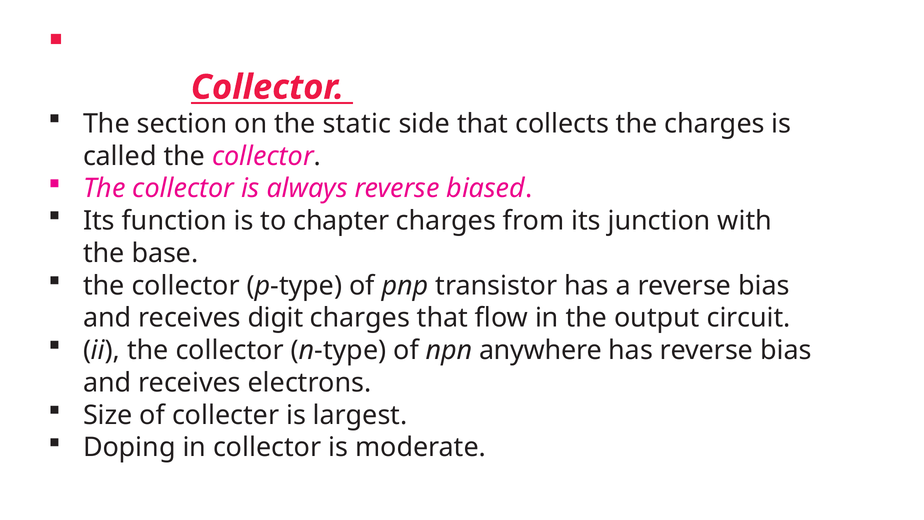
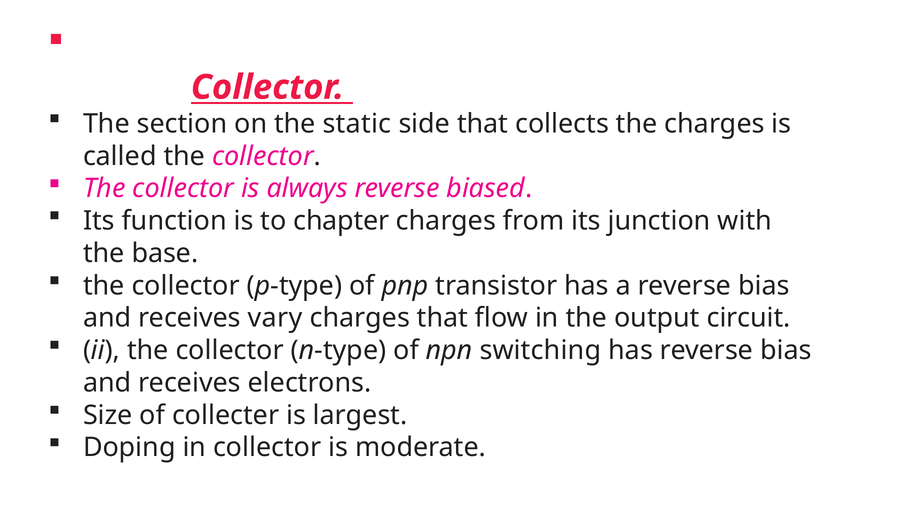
digit: digit -> vary
anywhere: anywhere -> switching
